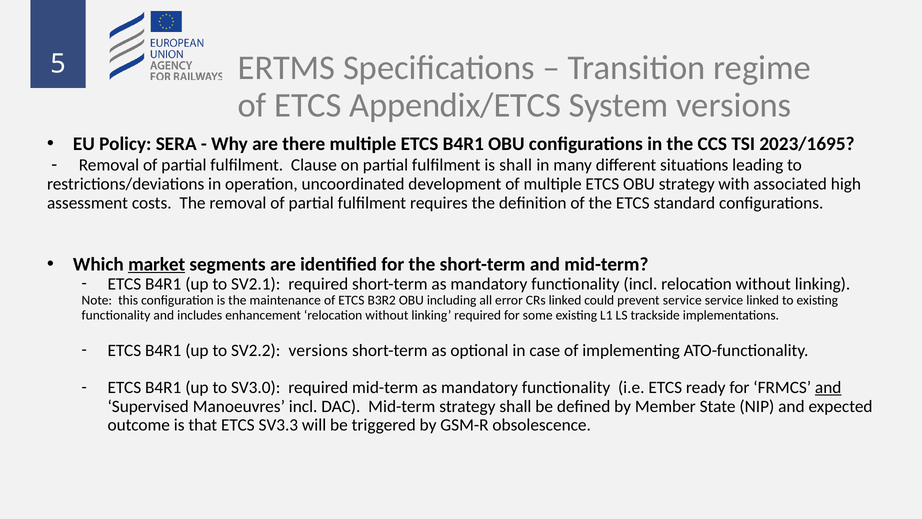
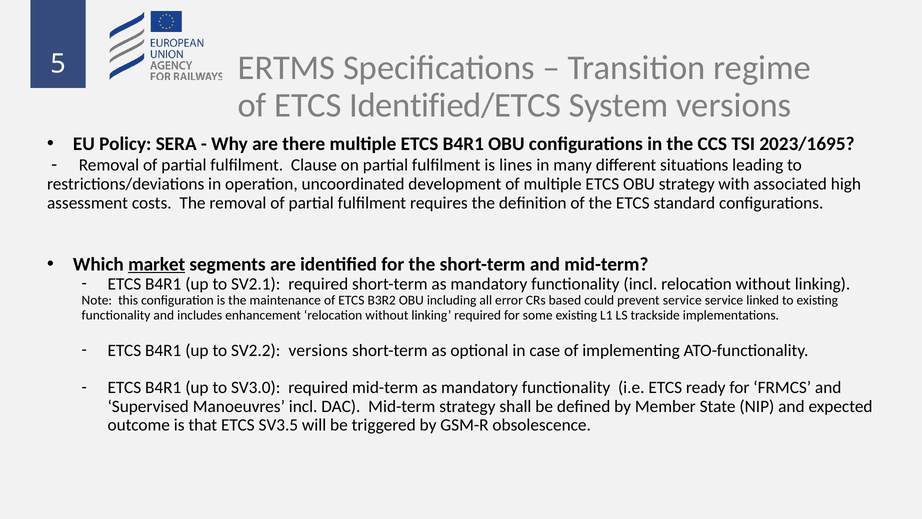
Appendix/ETCS: Appendix/ETCS -> Identified/ETCS
is shall: shall -> lines
CRs linked: linked -> based
and at (828, 387) underline: present -> none
SV3.3: SV3.3 -> SV3.5
